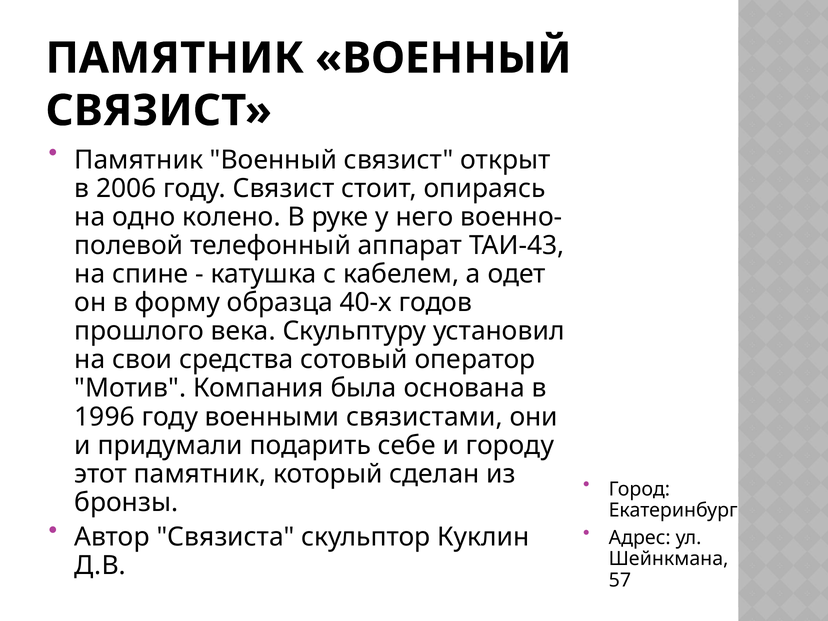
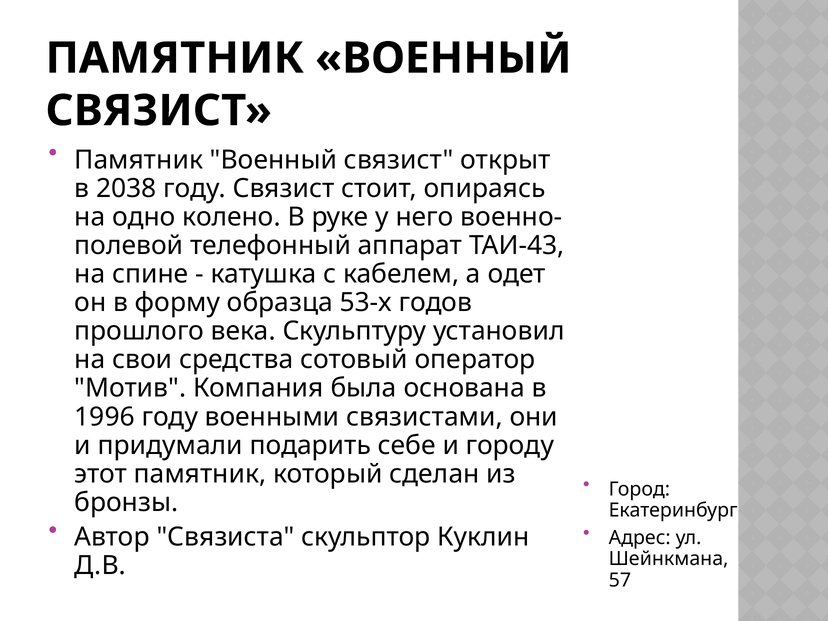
2006: 2006 -> 2038
40-х: 40-х -> 53-х
